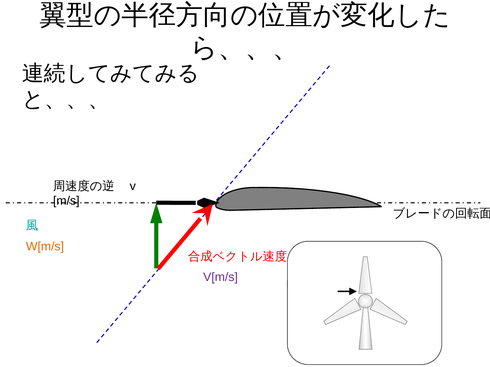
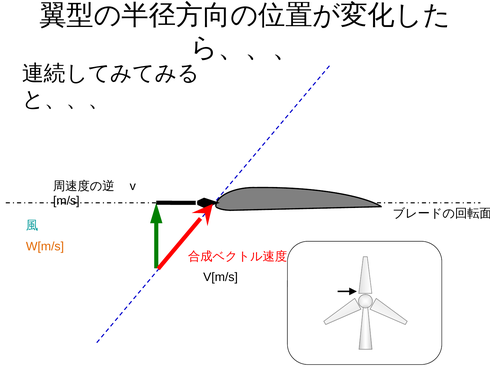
V[m/s colour: purple -> black
